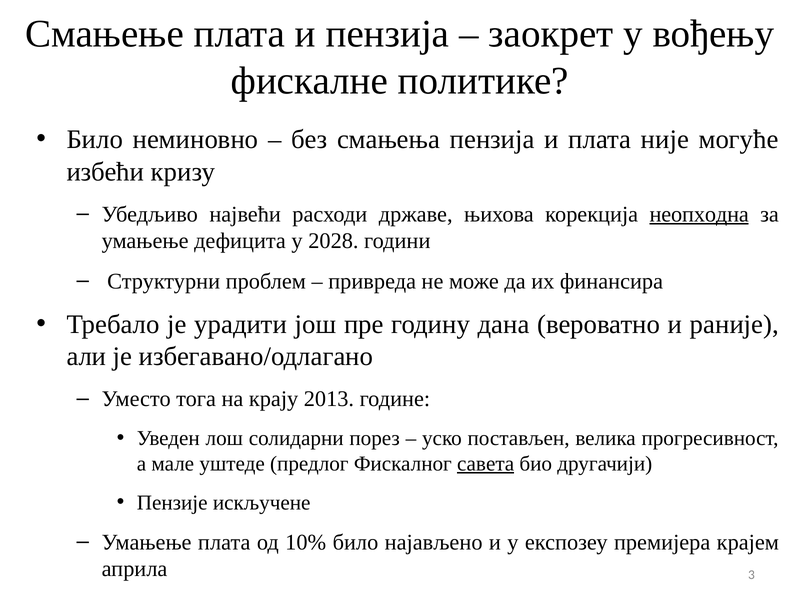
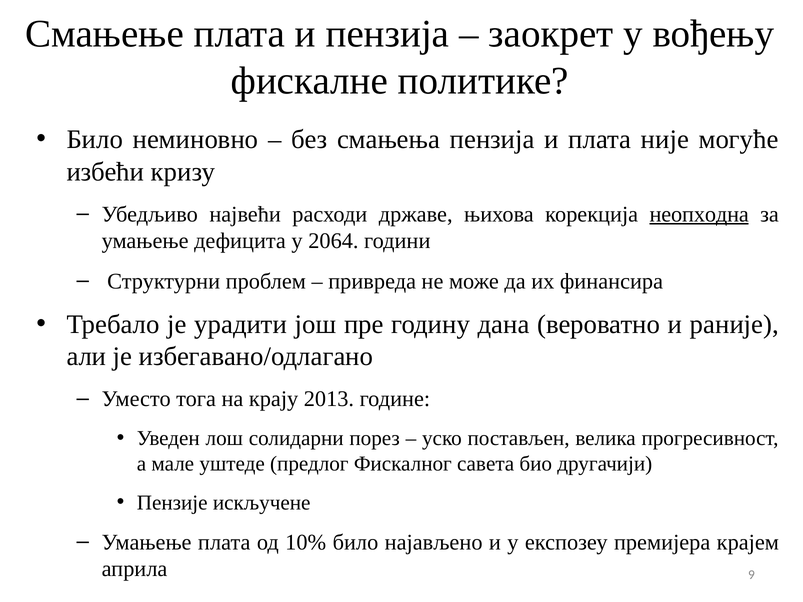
2028: 2028 -> 2064
савета underline: present -> none
3: 3 -> 9
